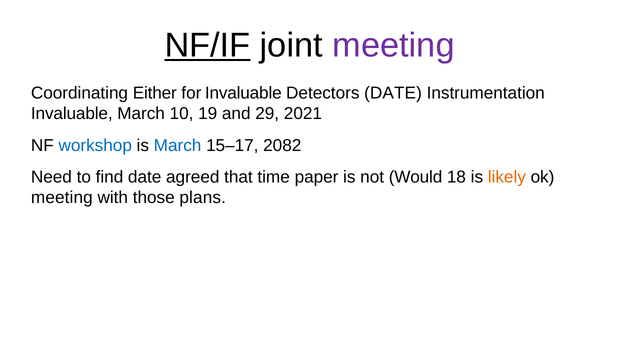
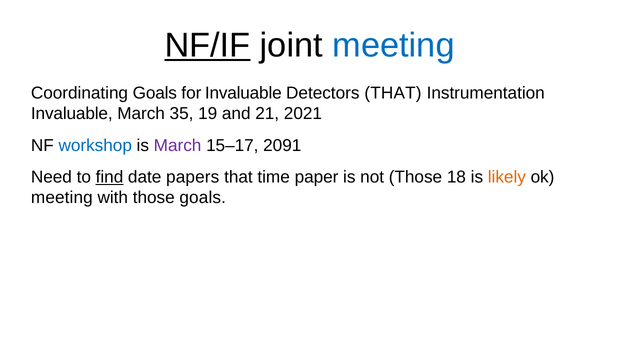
meeting at (394, 45) colour: purple -> blue
Coordinating Either: Either -> Goals
Detectors DATE: DATE -> THAT
10: 10 -> 35
29: 29 -> 21
March at (178, 145) colour: blue -> purple
2082: 2082 -> 2091
find underline: none -> present
agreed: agreed -> papers
not Would: Would -> Those
those plans: plans -> goals
